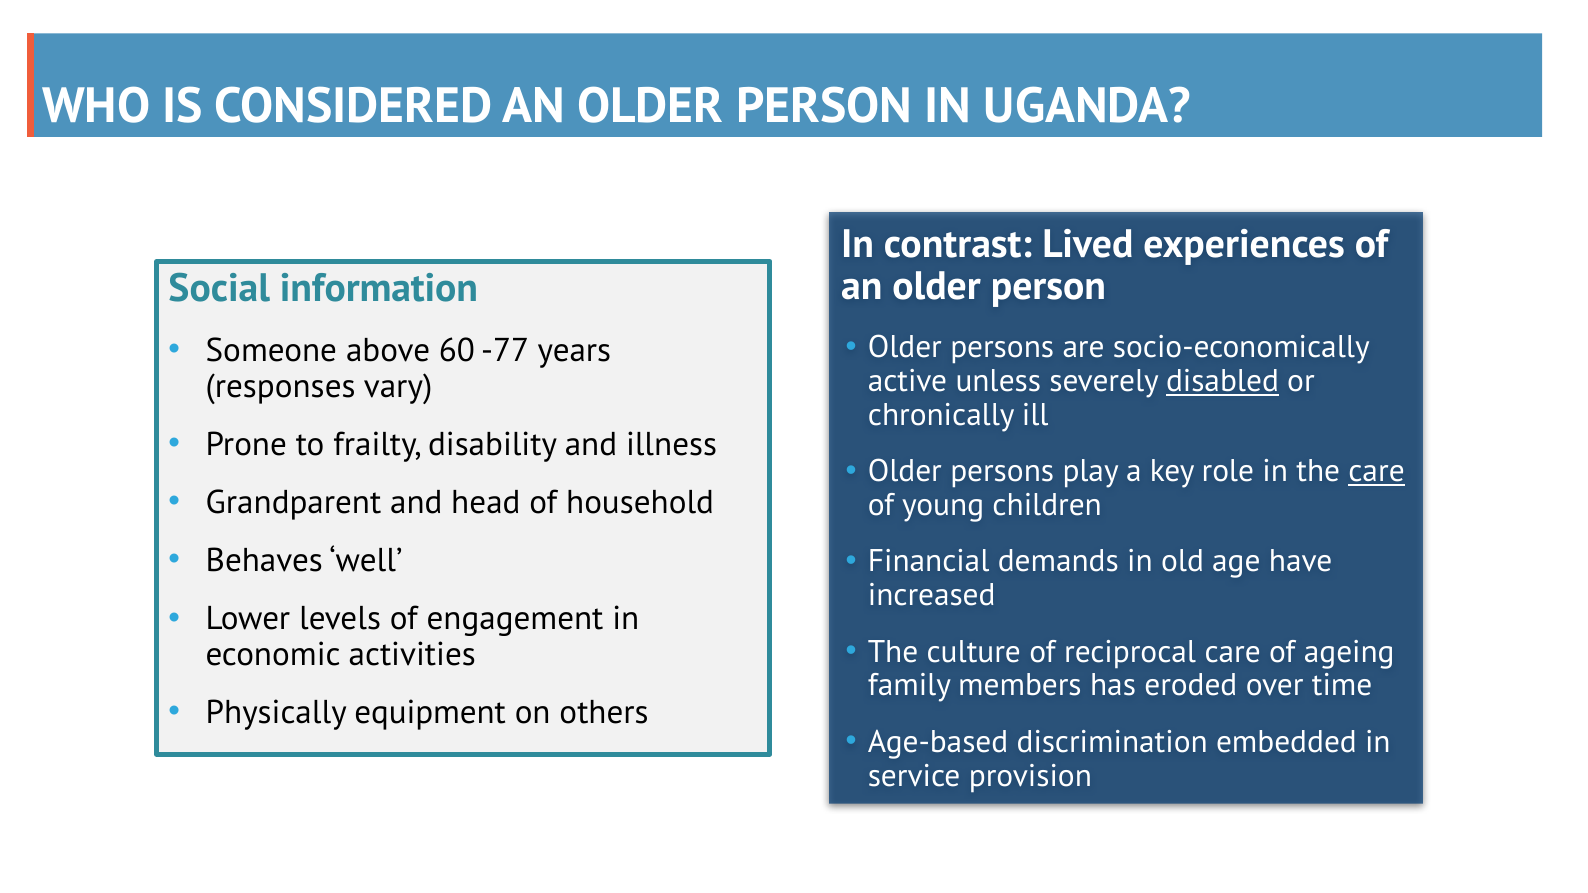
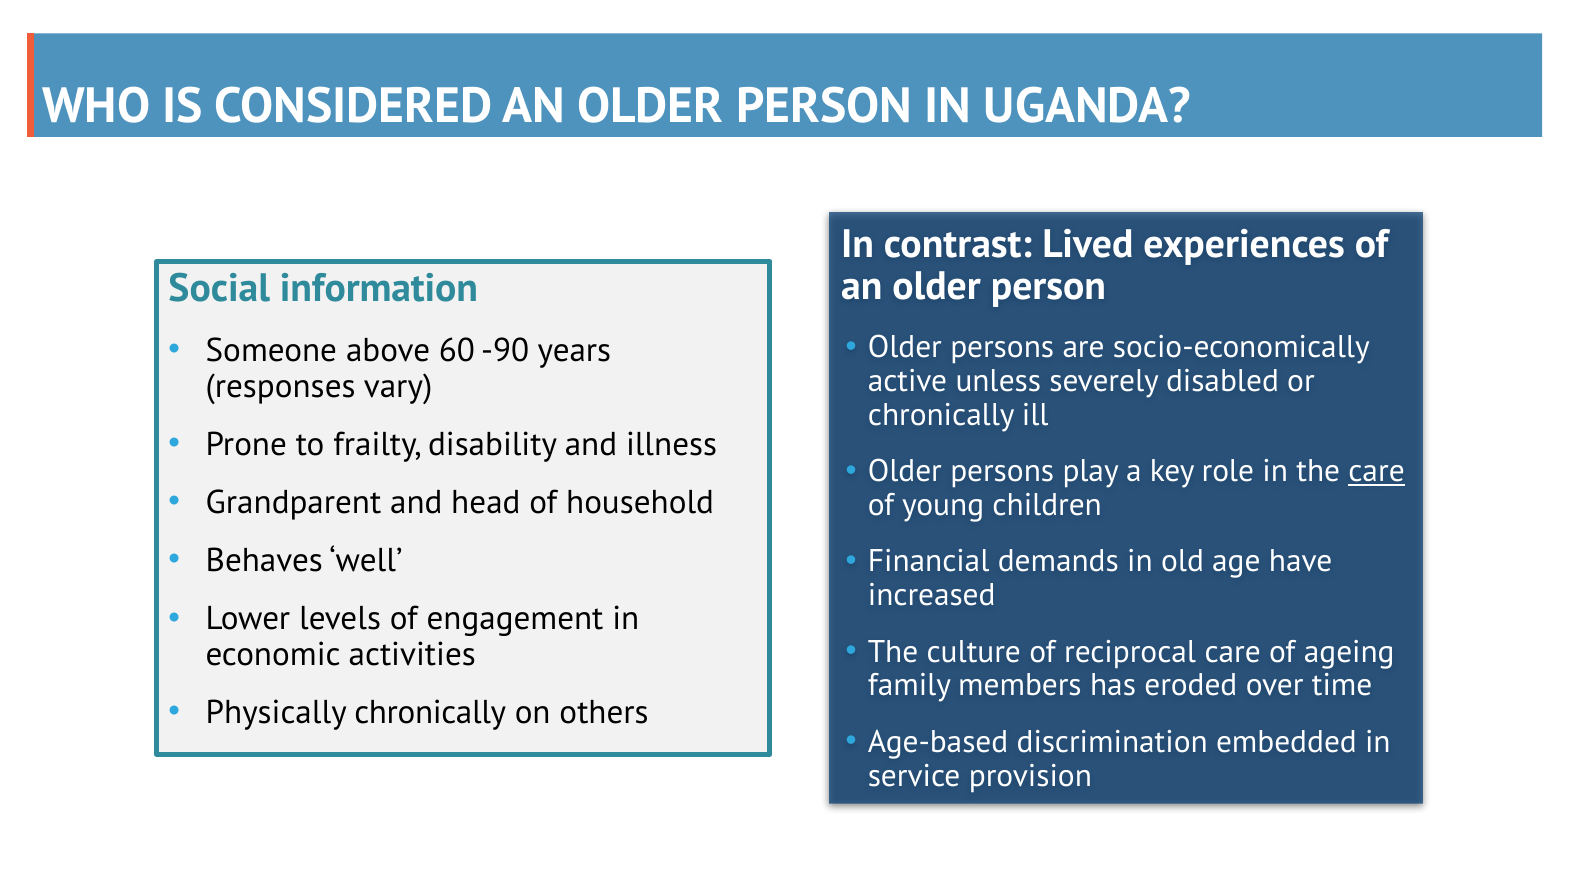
-77: -77 -> -90
disabled underline: present -> none
Physically equipment: equipment -> chronically
